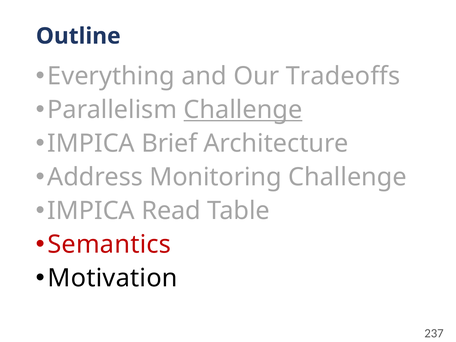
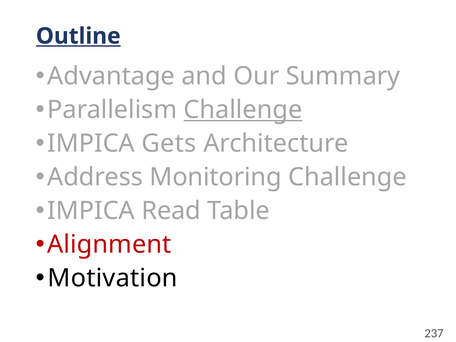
Outline underline: none -> present
Everything: Everything -> Advantage
Tradeoffs: Tradeoffs -> Summary
Brief: Brief -> Gets
Semantics: Semantics -> Alignment
